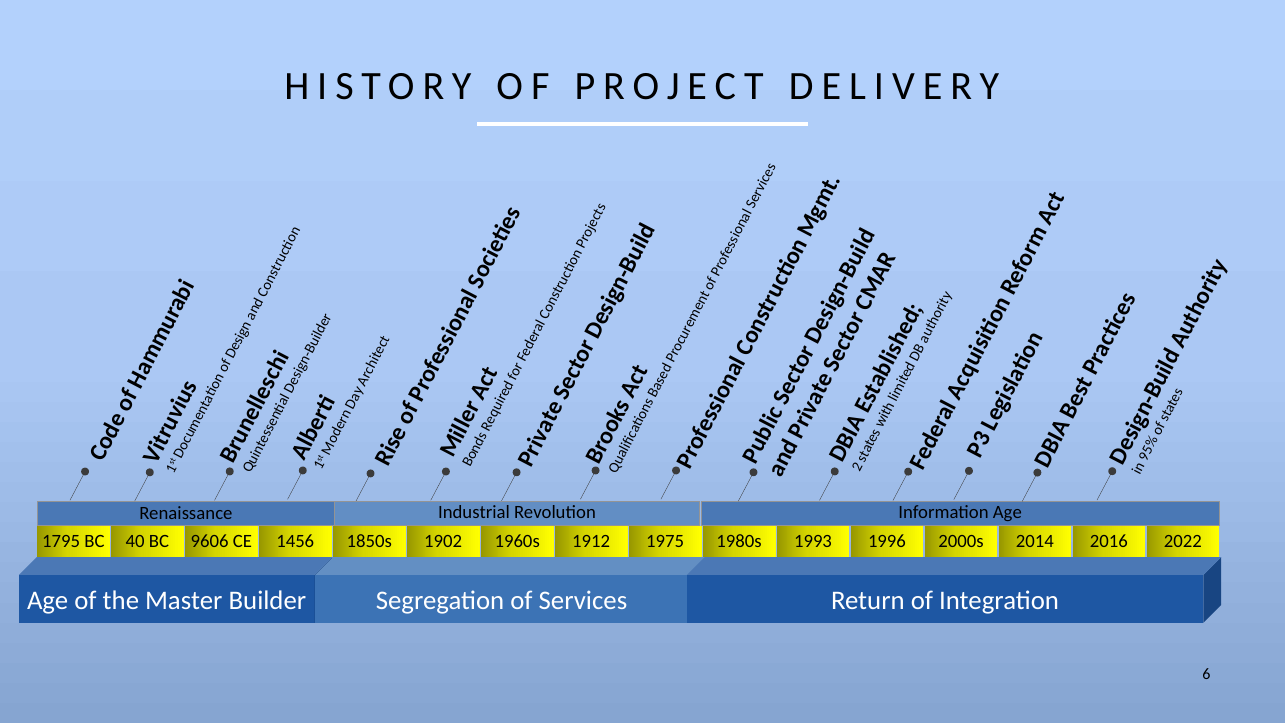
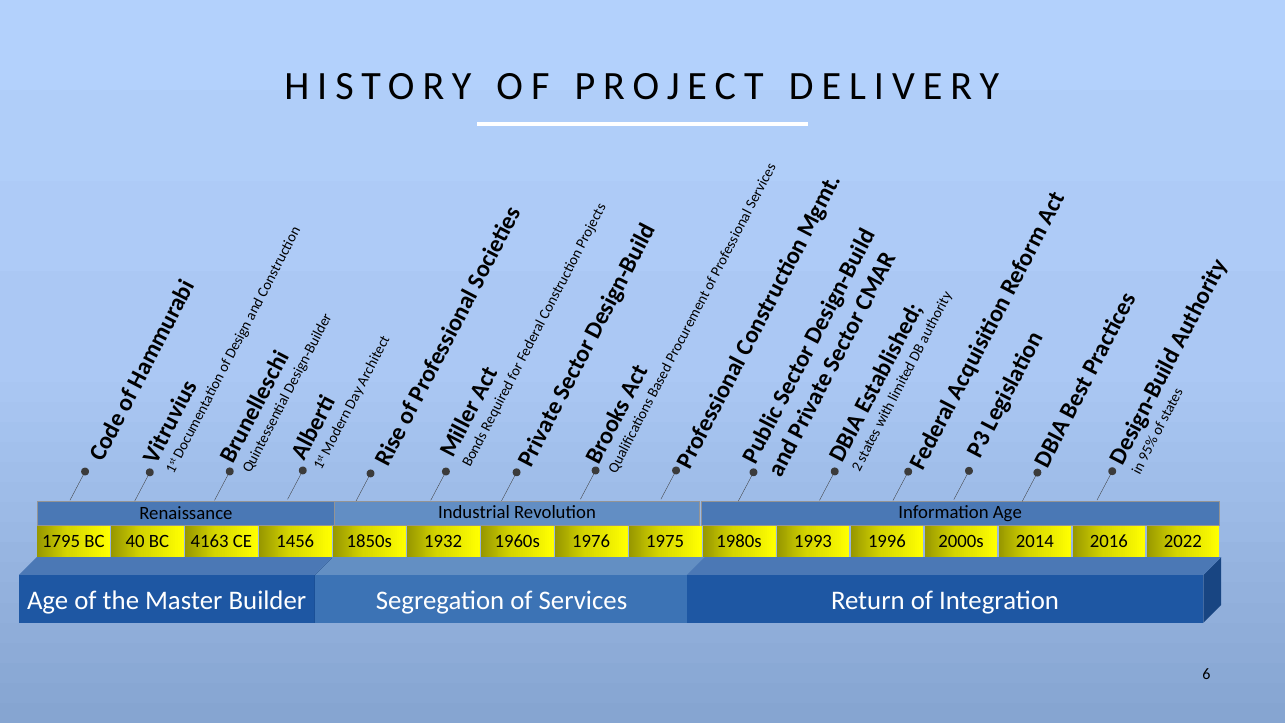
9606: 9606 -> 4163
1902: 1902 -> 1932
1912: 1912 -> 1976
